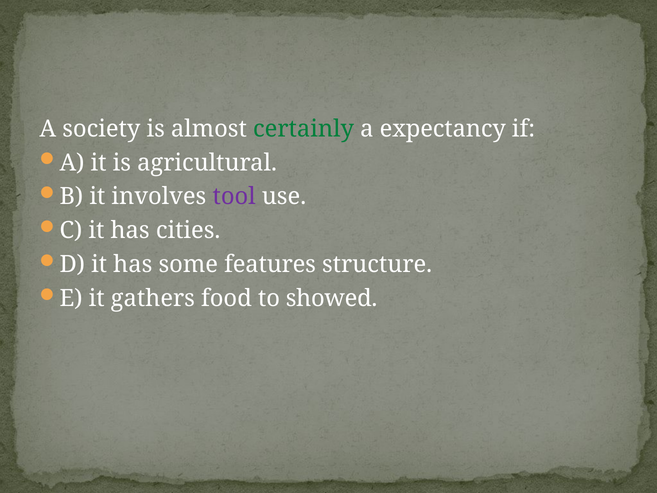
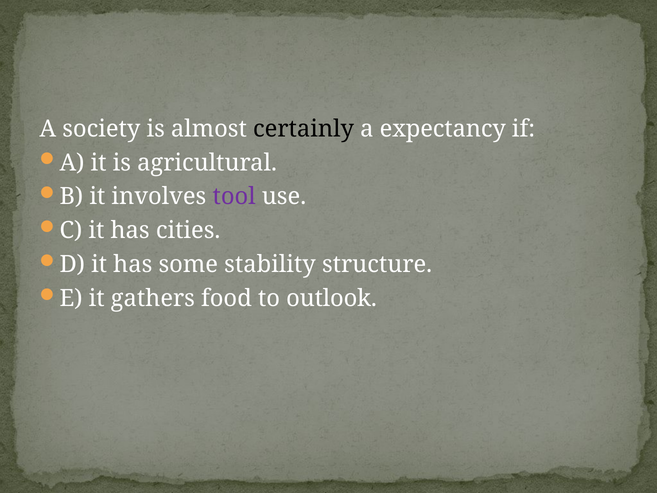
certainly colour: green -> black
features: features -> stability
showed: showed -> outlook
